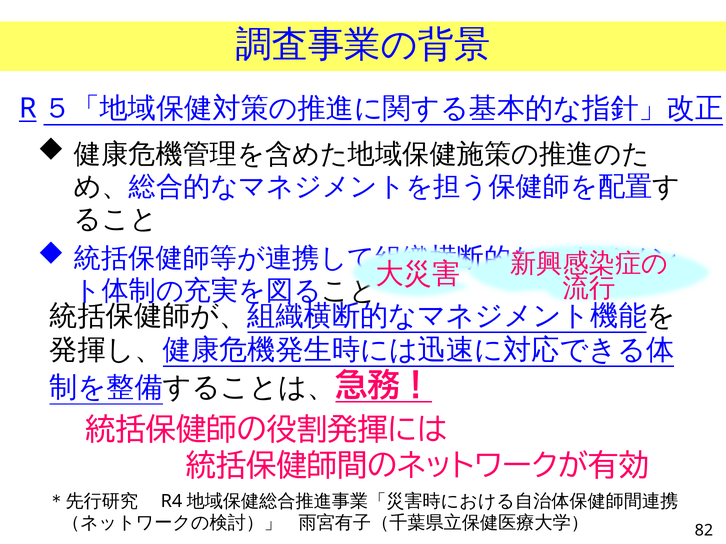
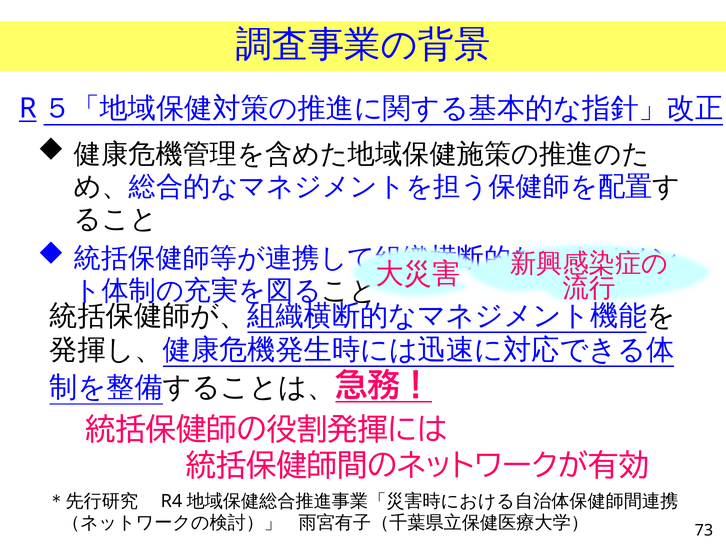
82: 82 -> 73
